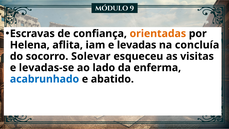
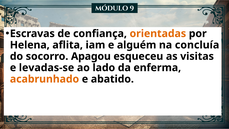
levadas: levadas -> alguém
Solevar: Solevar -> Apagou
acabrunhado colour: blue -> orange
